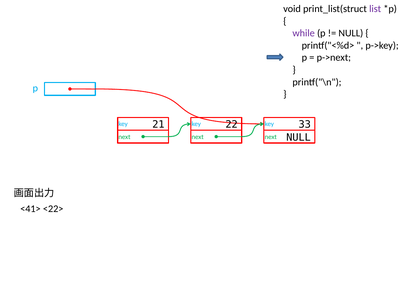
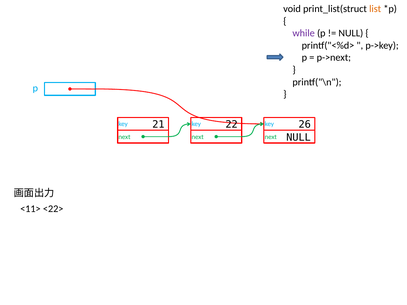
list colour: purple -> orange
33: 33 -> 26
<41>: <41> -> <11>
